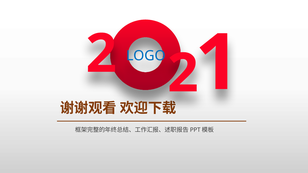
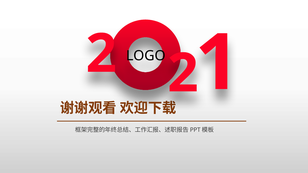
LOGO colour: blue -> black
